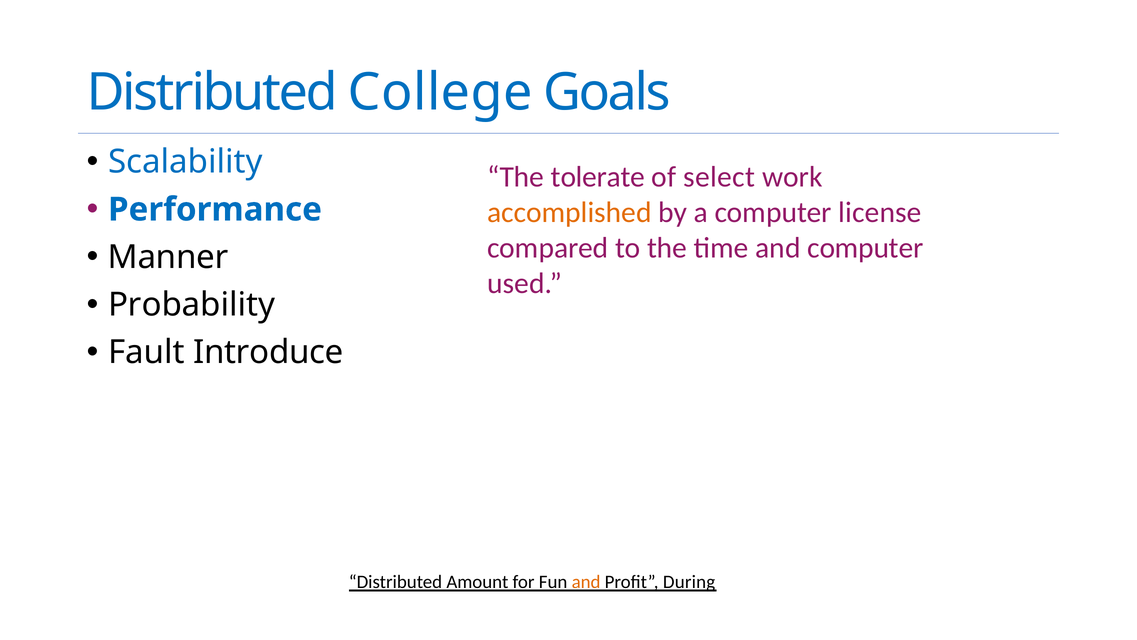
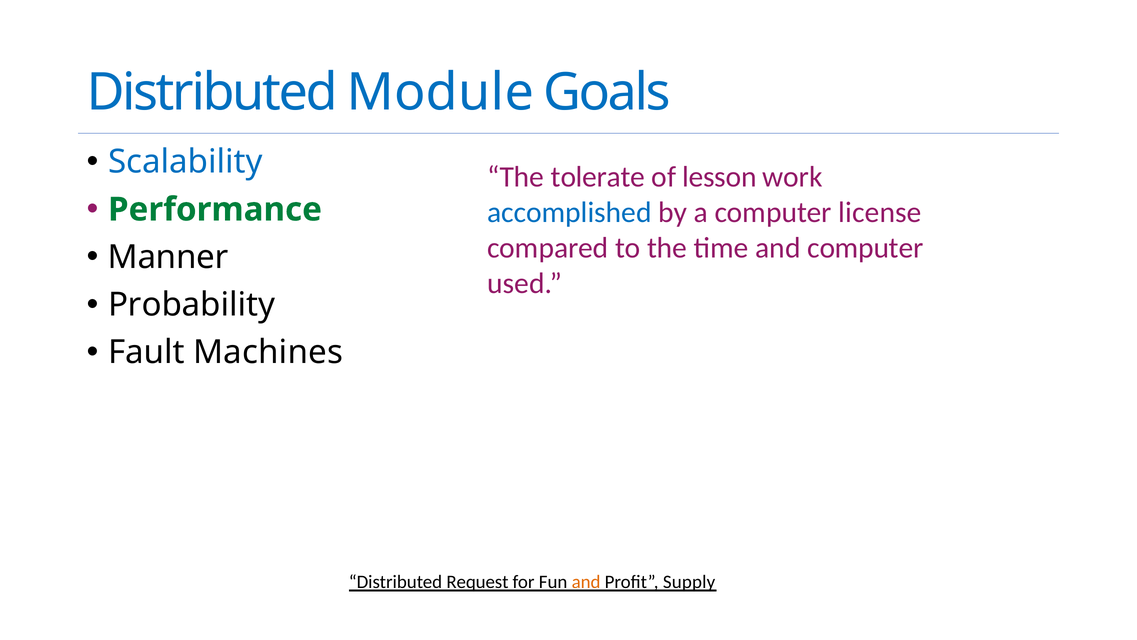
College: College -> Module
select: select -> lesson
Performance colour: blue -> green
accomplished colour: orange -> blue
Introduce: Introduce -> Machines
Amount: Amount -> Request
During: During -> Supply
